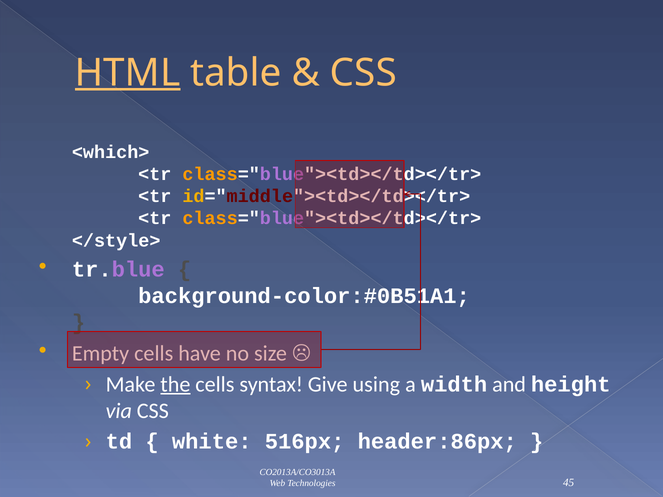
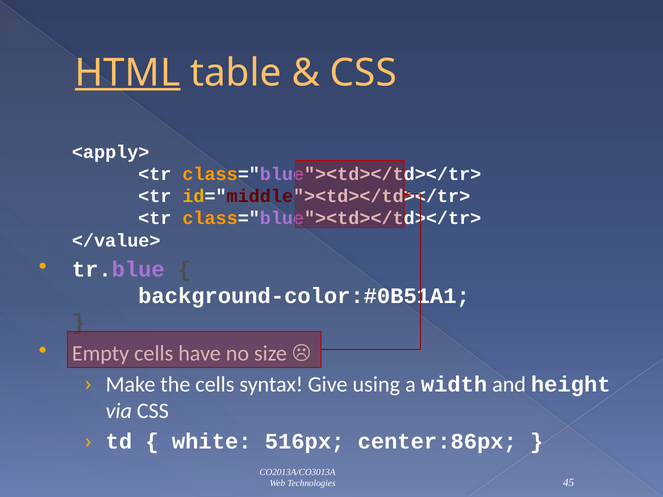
<which>: <which> -> <apply>
</style>: </style> -> </value>
the underline: present -> none
header:86px: header:86px -> center:86px
